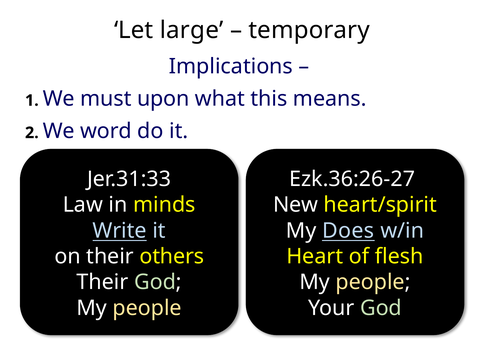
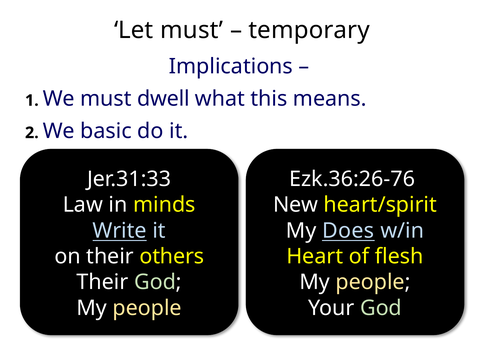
Let large: large -> must
upon: upon -> dwell
word: word -> basic
Ezk.36:26-27: Ezk.36:26-27 -> Ezk.36:26-76
